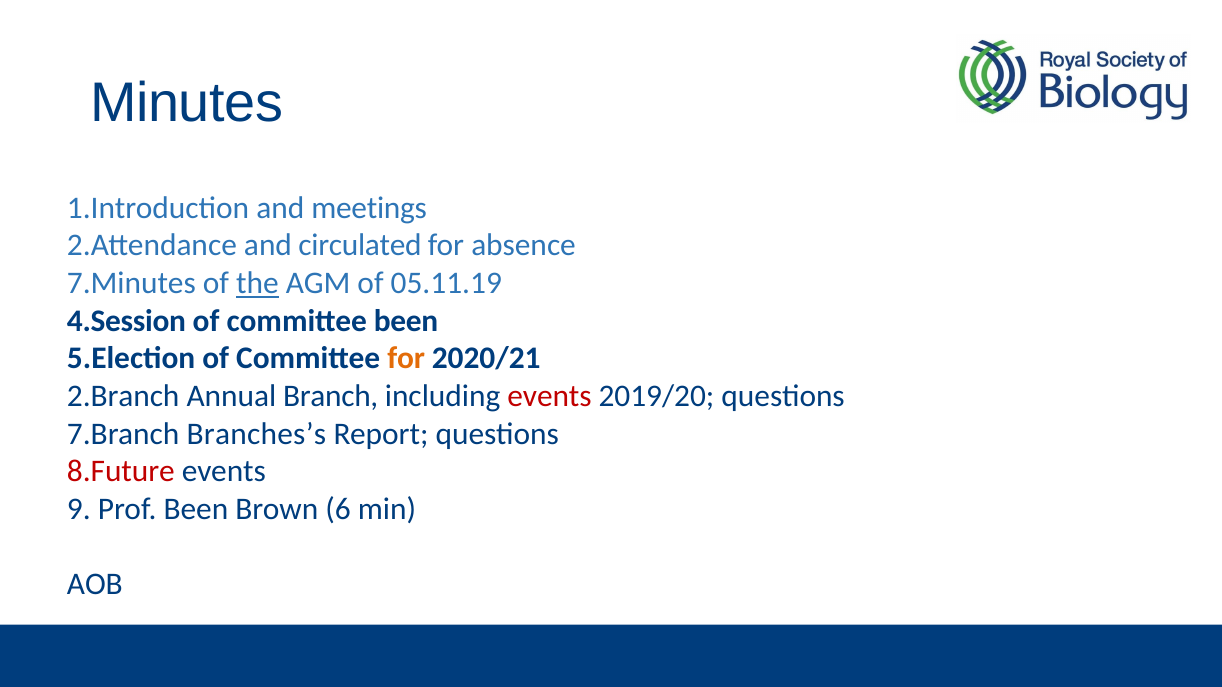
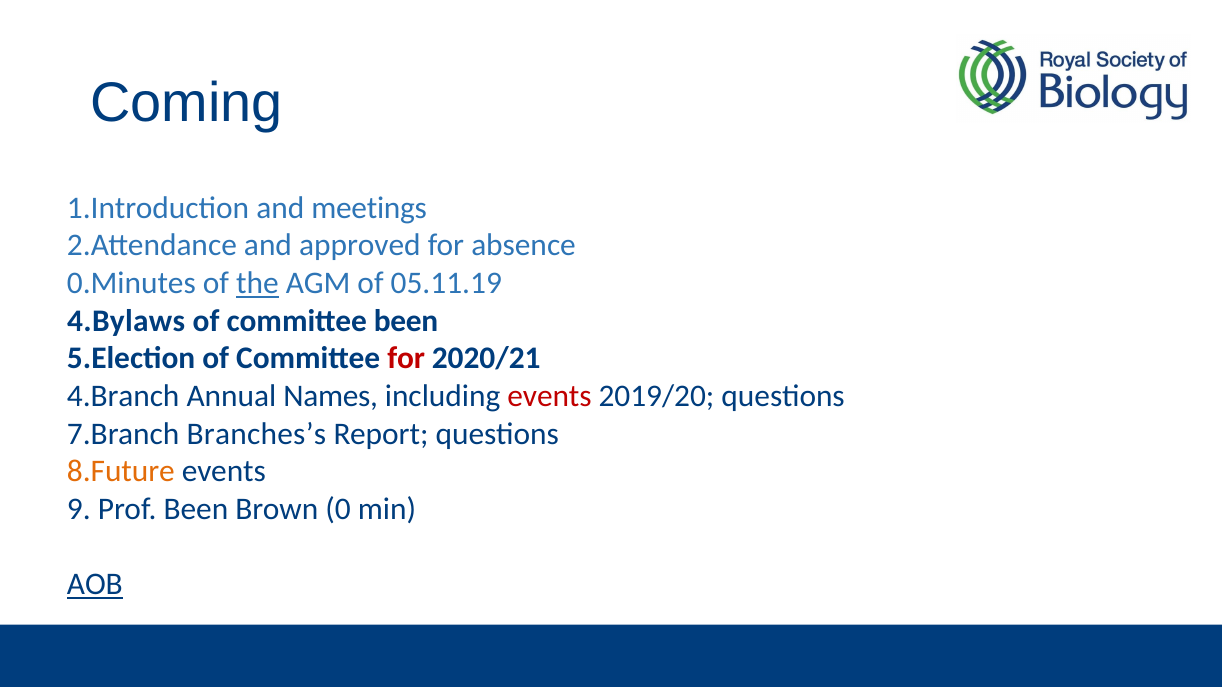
Minutes: Minutes -> Coming
circulated: circulated -> approved
7.Minutes: 7.Minutes -> 0.Minutes
4.Session: 4.Session -> 4.Bylaws
for at (406, 359) colour: orange -> red
2.Branch: 2.Branch -> 4.Branch
Branch: Branch -> Names
8.Future colour: red -> orange
6: 6 -> 0
AOB underline: none -> present
